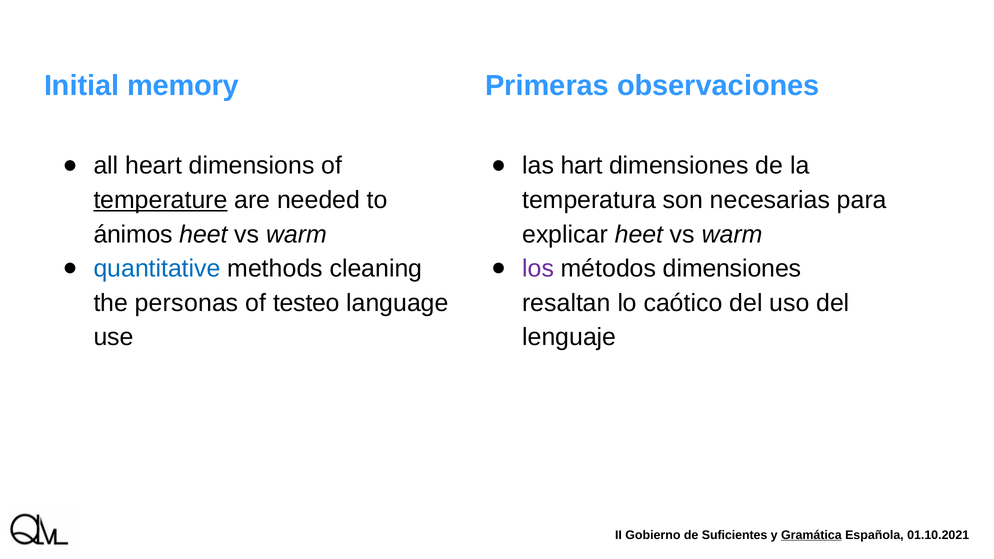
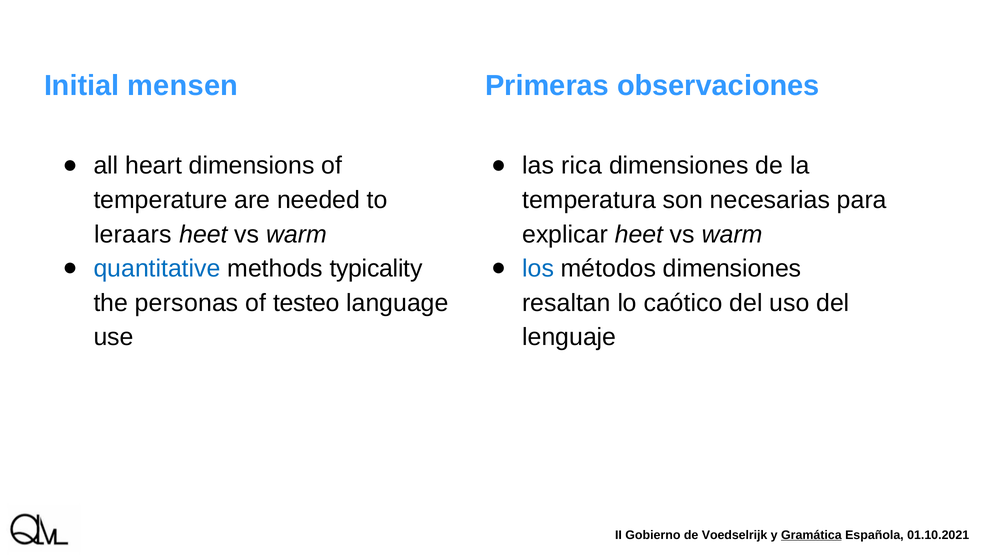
memory: memory -> mensen
hart: hart -> rica
temperature underline: present -> none
ánimos: ánimos -> leraars
cleaning: cleaning -> typicality
los colour: purple -> blue
Suficientes: Suficientes -> Voedselrijk
